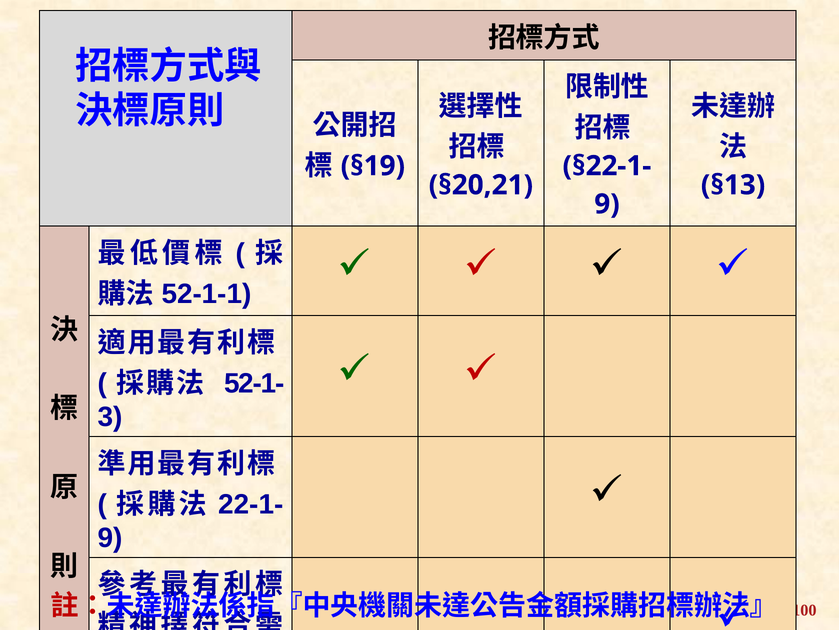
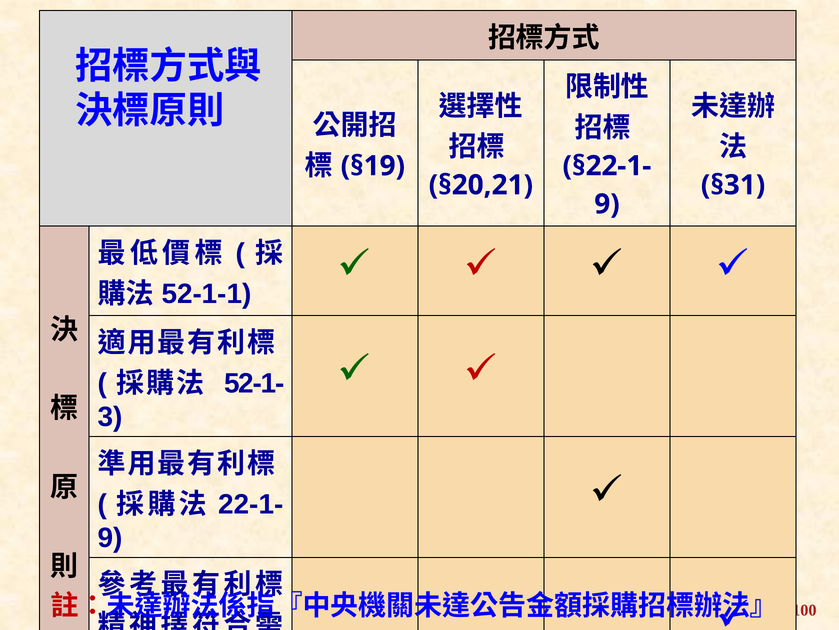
§13: §13 -> §31
